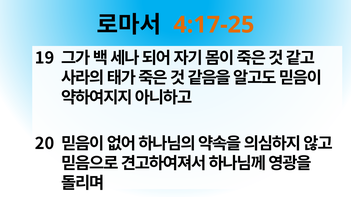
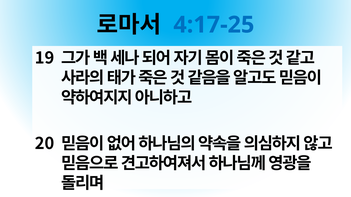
4:17-25 colour: orange -> blue
